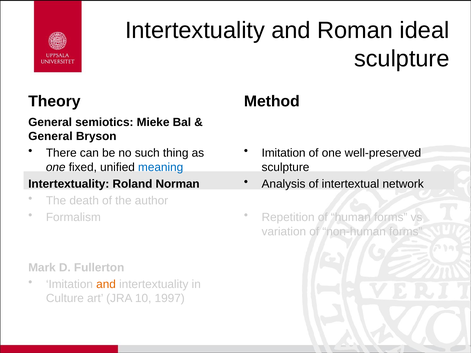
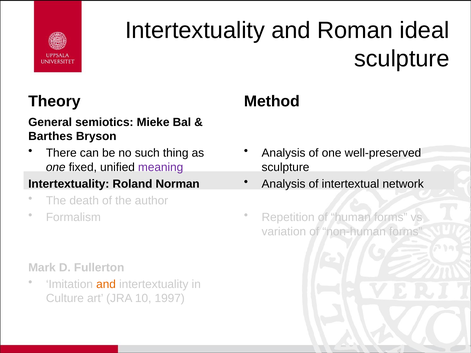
General at (50, 136): General -> Barthes
Imitation at (284, 153): Imitation -> Analysis
meaning colour: blue -> purple
